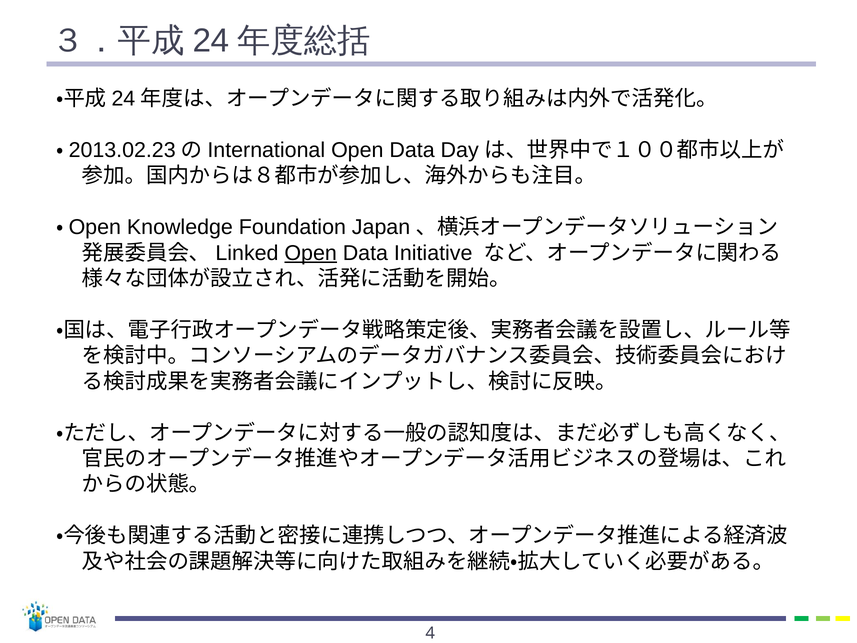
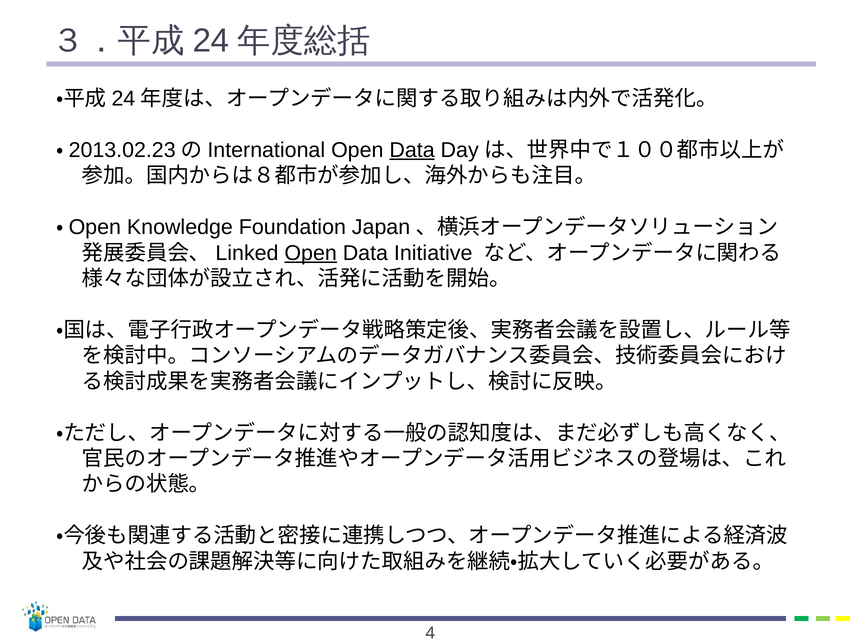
Data at (412, 150) underline: none -> present
